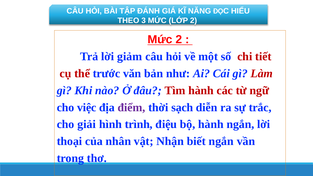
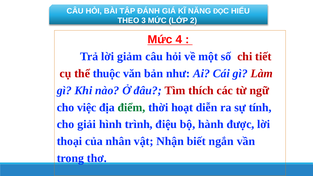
Mức 2: 2 -> 4
trước: trước -> thuộc
Tìm hành: hành -> thích
điểm colour: purple -> green
sạch: sạch -> hoạt
trắc: trắc -> tính
hành ngắn: ngắn -> được
